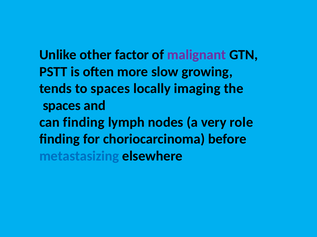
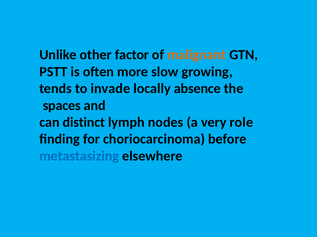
malignant colour: purple -> orange
to spaces: spaces -> invade
imaging: imaging -> absence
can finding: finding -> distinct
